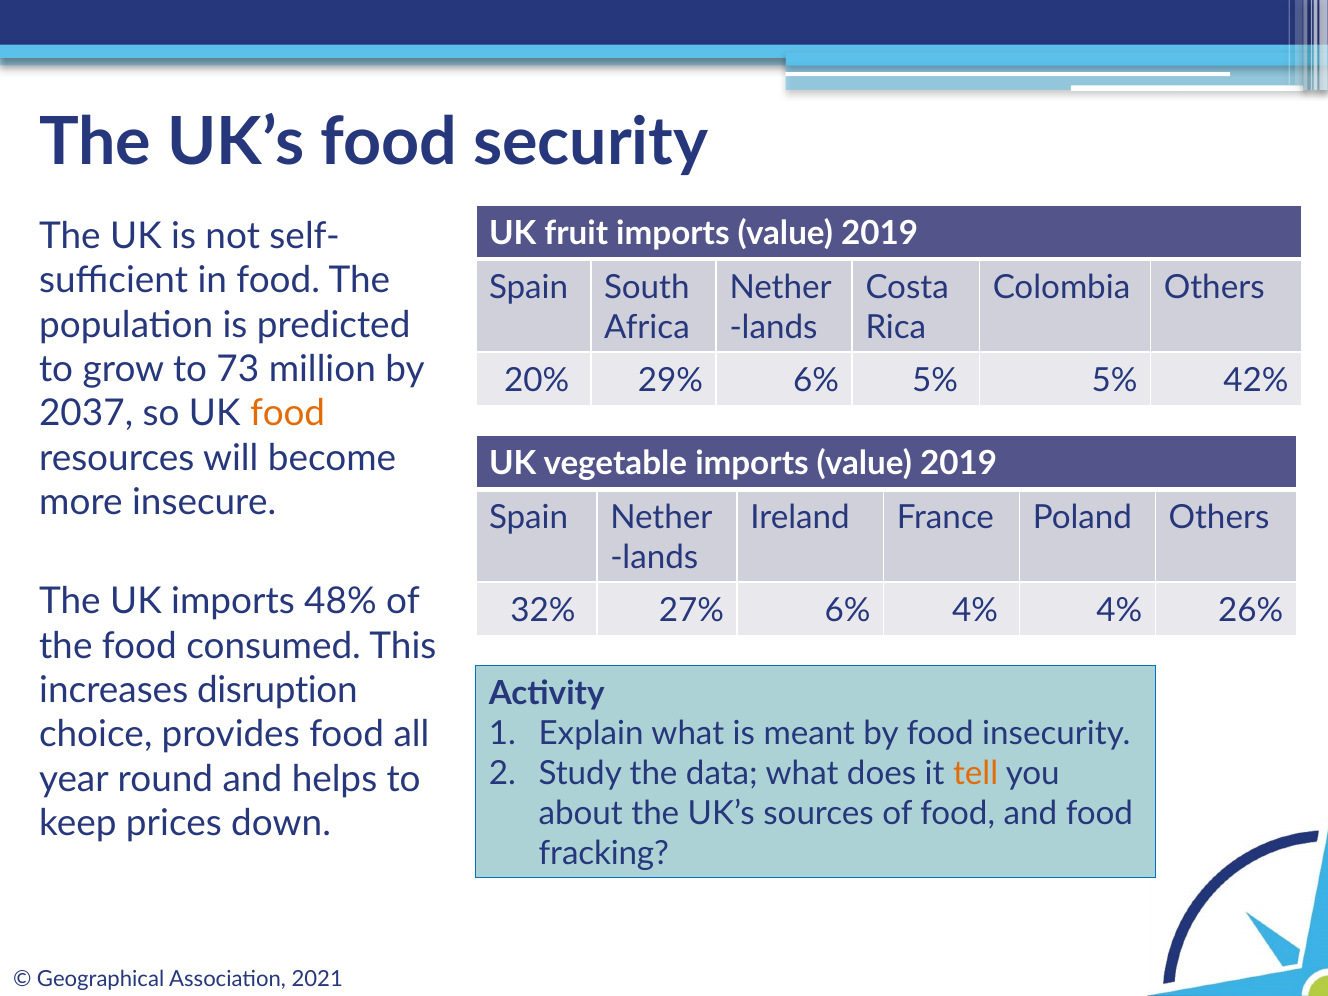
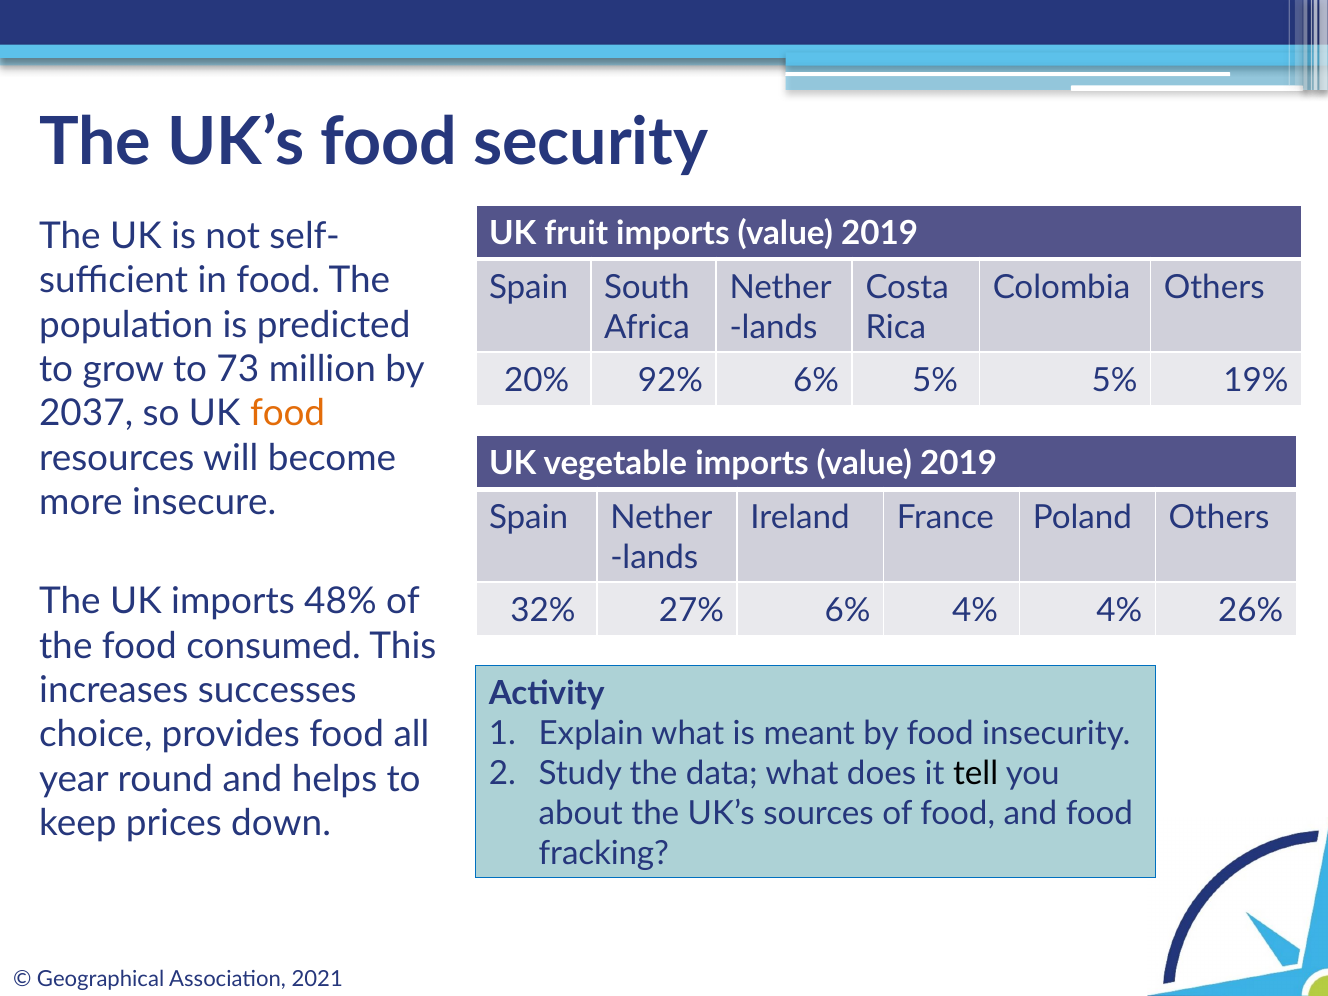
29%: 29% -> 92%
42%: 42% -> 19%
disruption: disruption -> successes
tell colour: orange -> black
